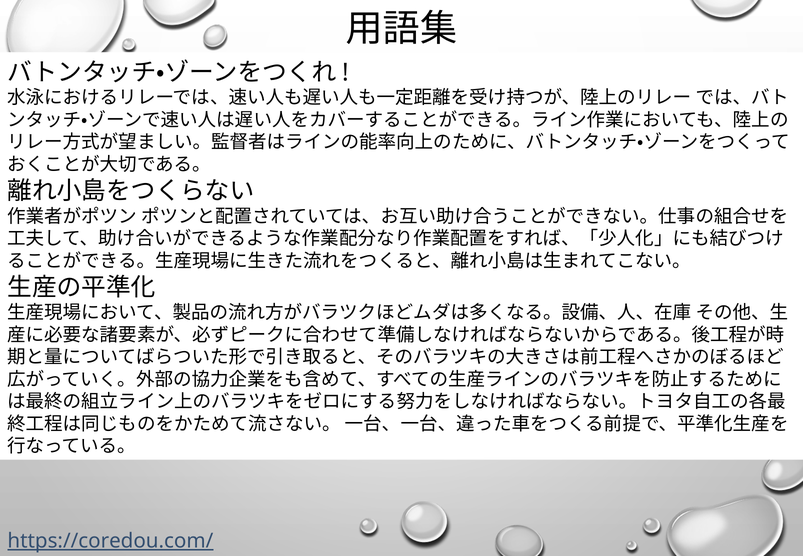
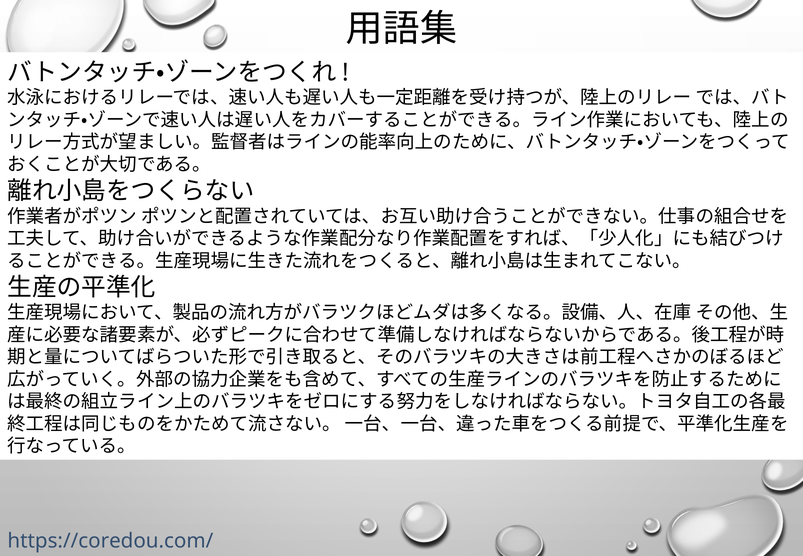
https://coredou.com/ underline: present -> none
